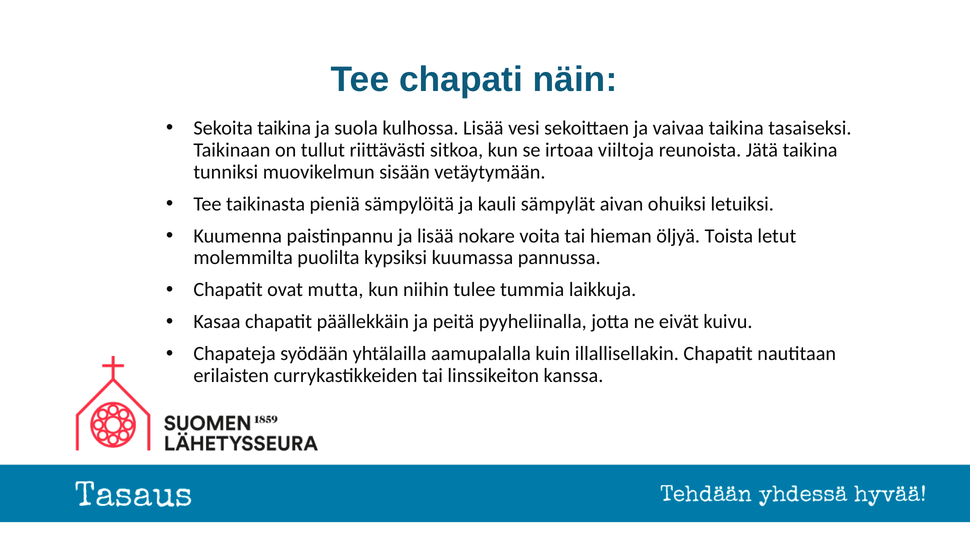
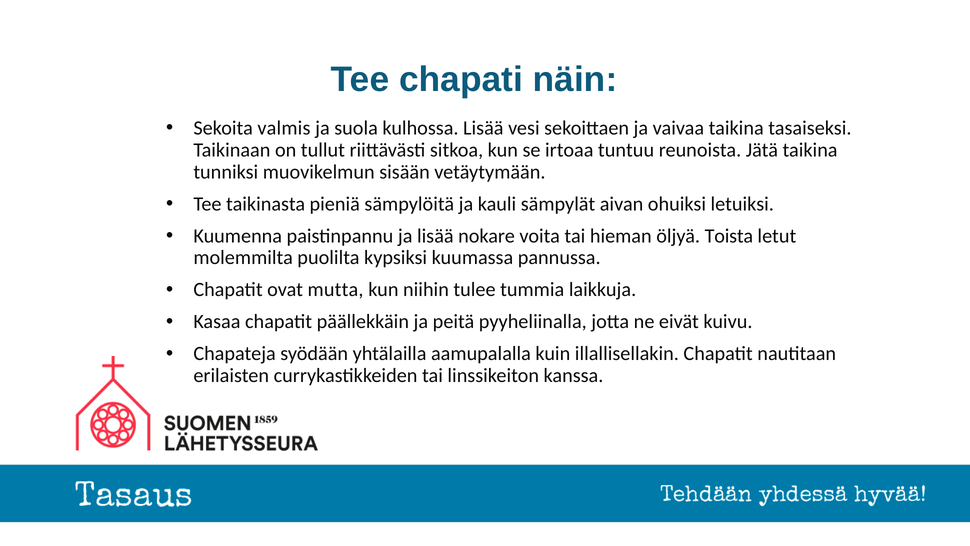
Sekoita taikina: taikina -> valmis
viiltoja: viiltoja -> tuntuu
